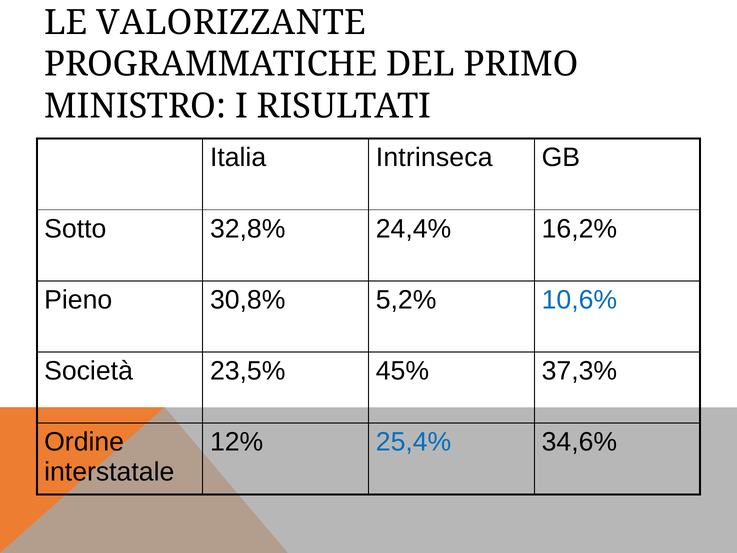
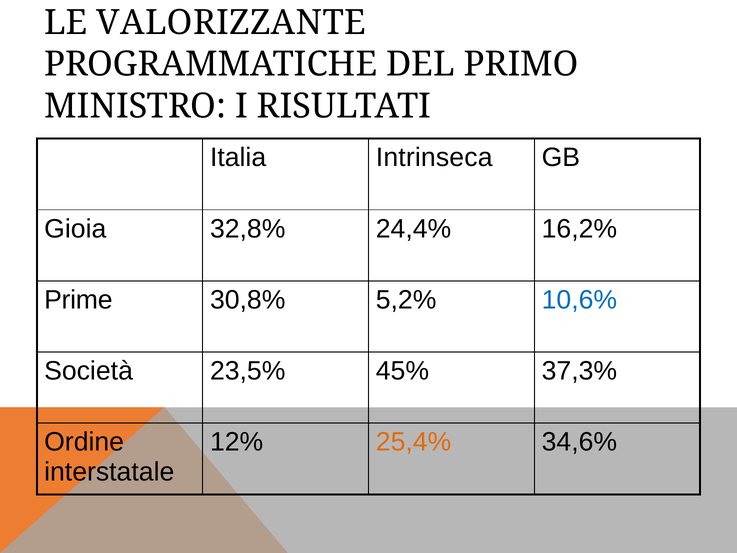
Sotto: Sotto -> Gioia
Pieno: Pieno -> Prime
25,4% colour: blue -> orange
